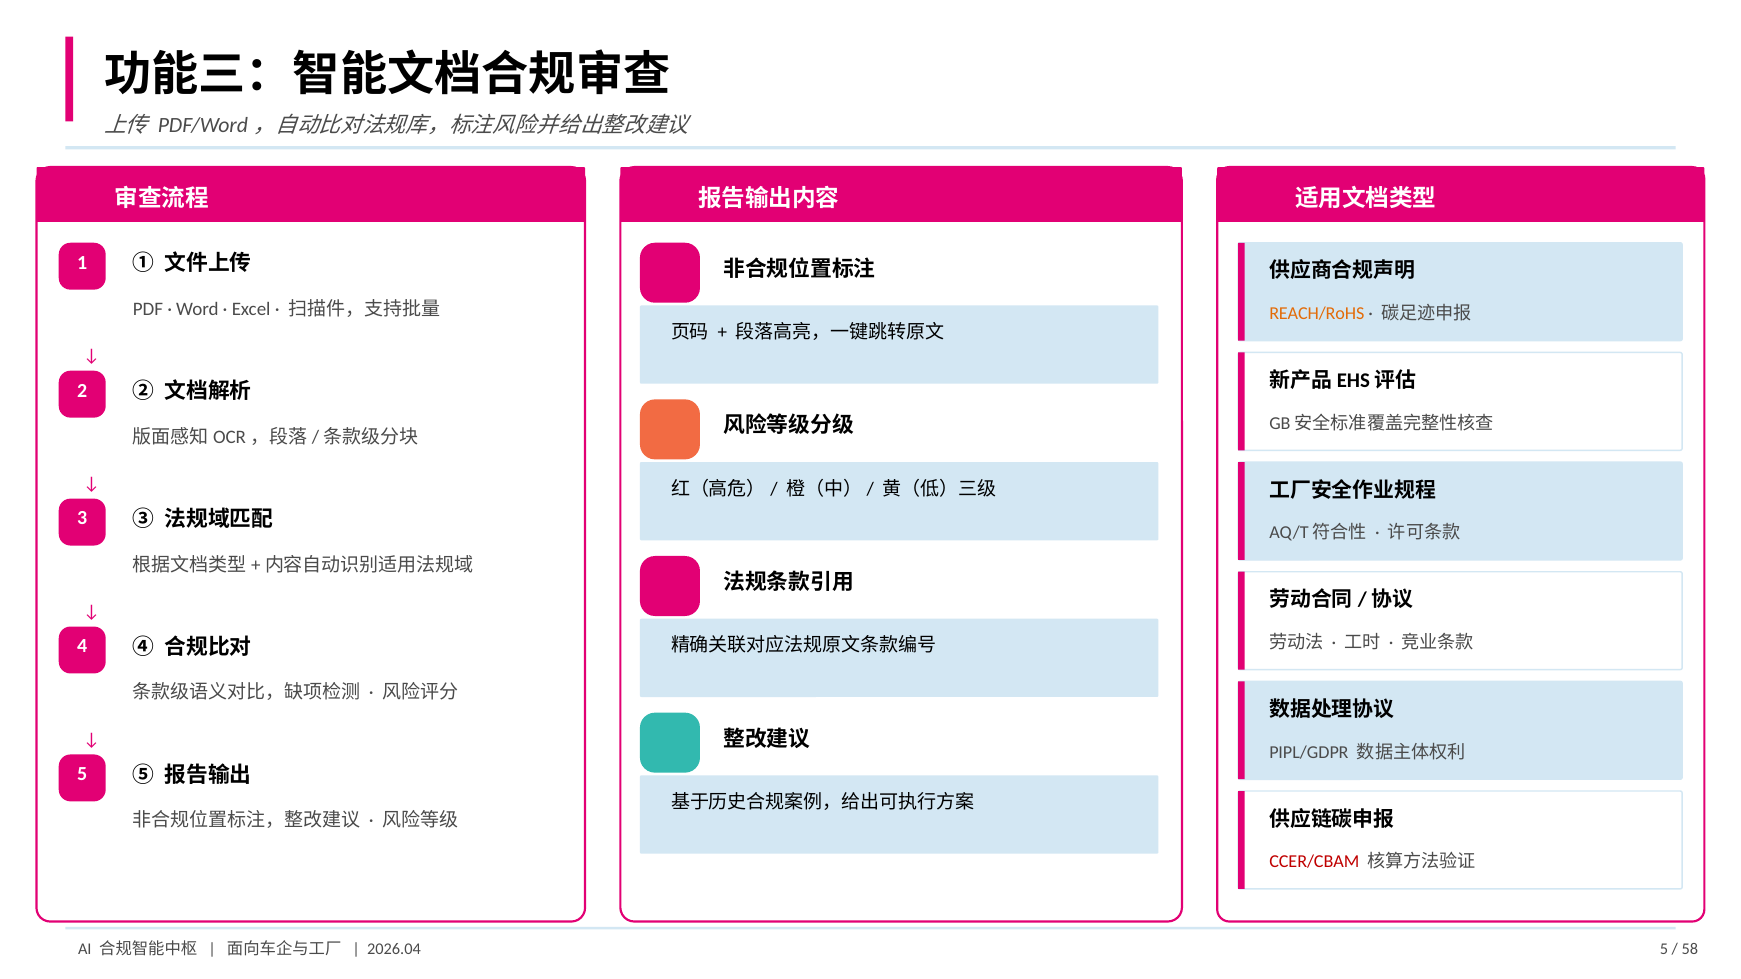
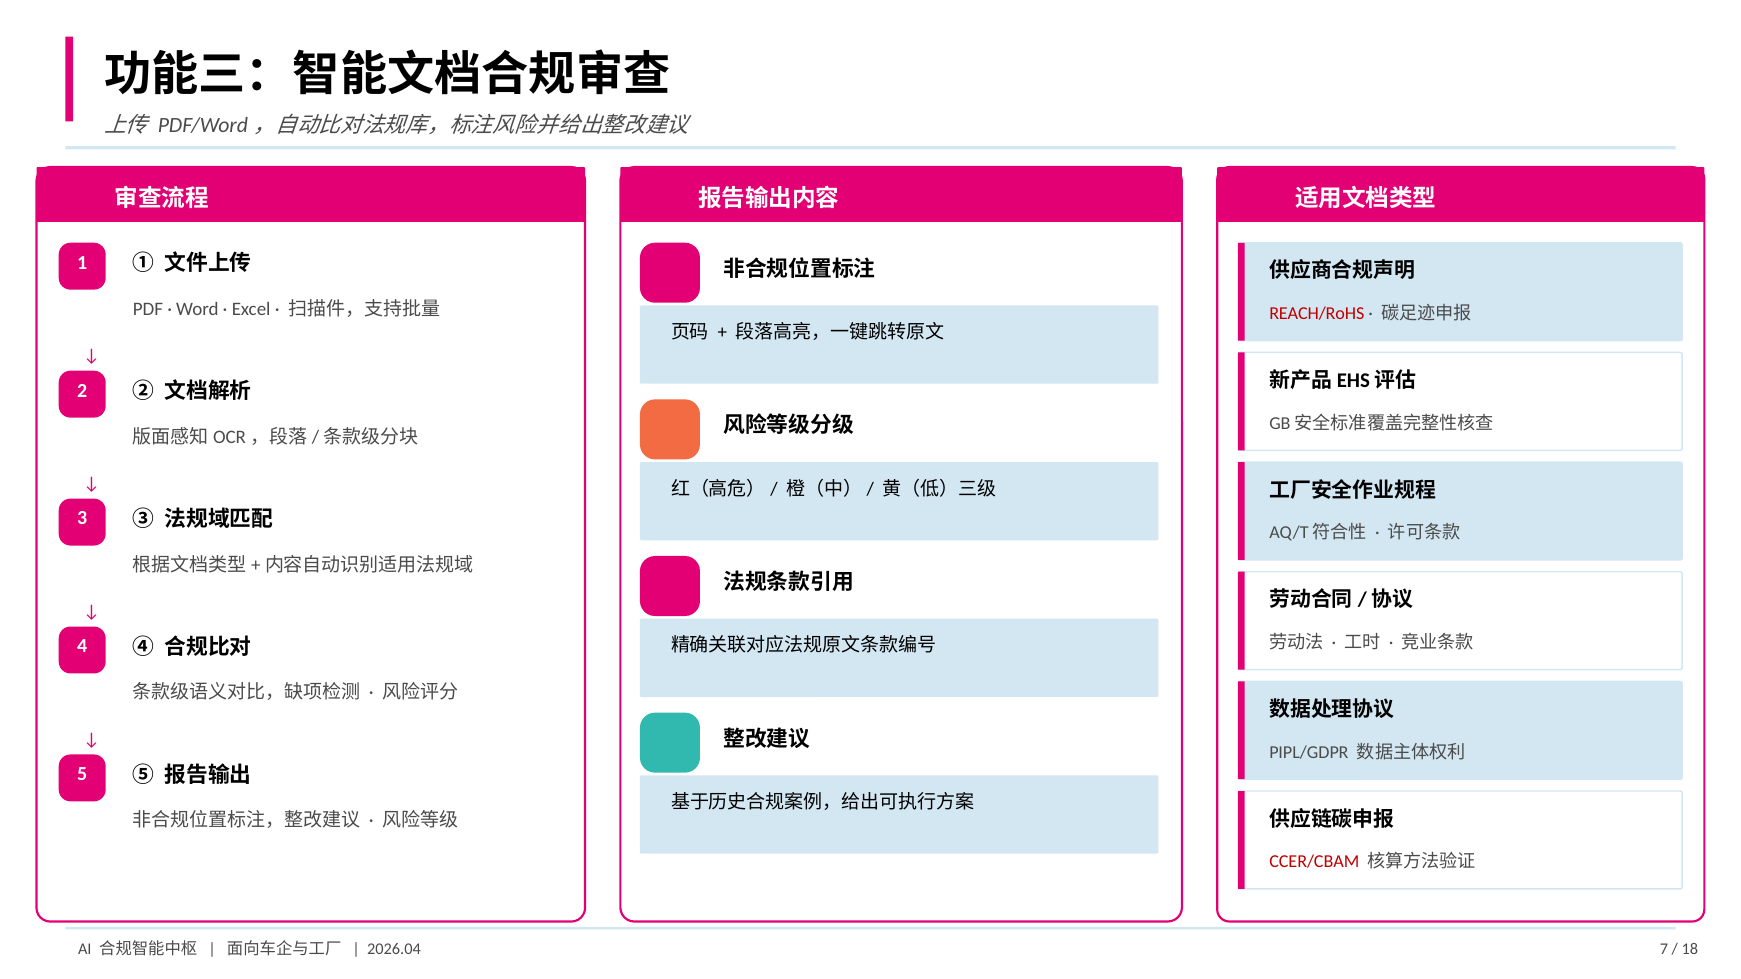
REACH/RoHS colour: orange -> red
2026.04 5: 5 -> 7
58: 58 -> 18
